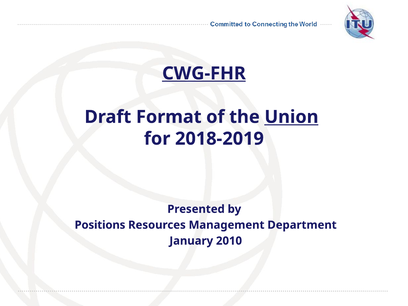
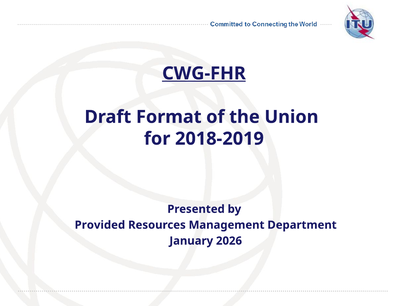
Union underline: present -> none
Positions: Positions -> Provided
2010: 2010 -> 2026
